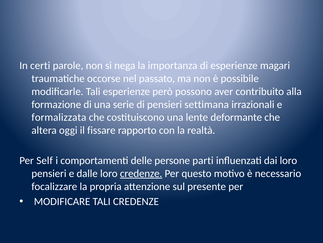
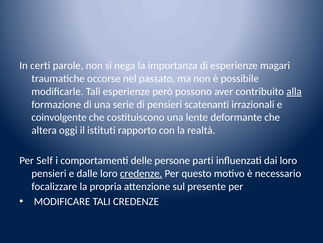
alla underline: none -> present
settimana: settimana -> scatenanti
formalizzata: formalizzata -> coinvolgente
fissare: fissare -> istituti
